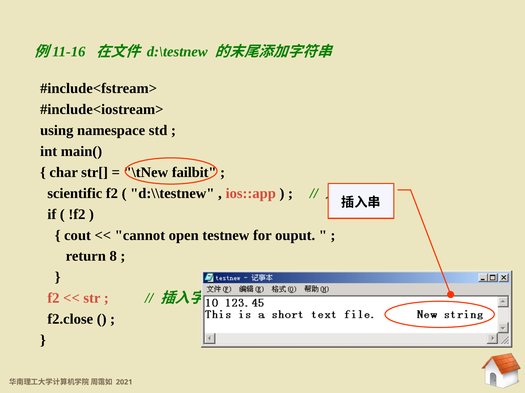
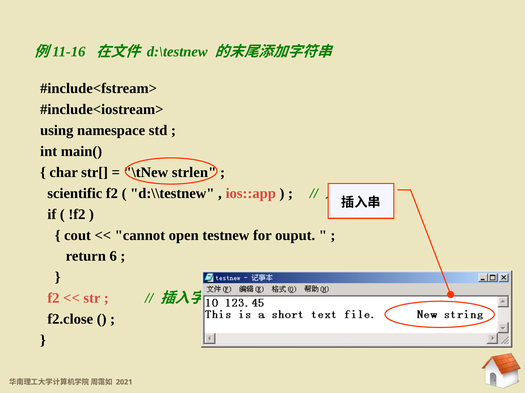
failbit: failbit -> strlen
8: 8 -> 6
